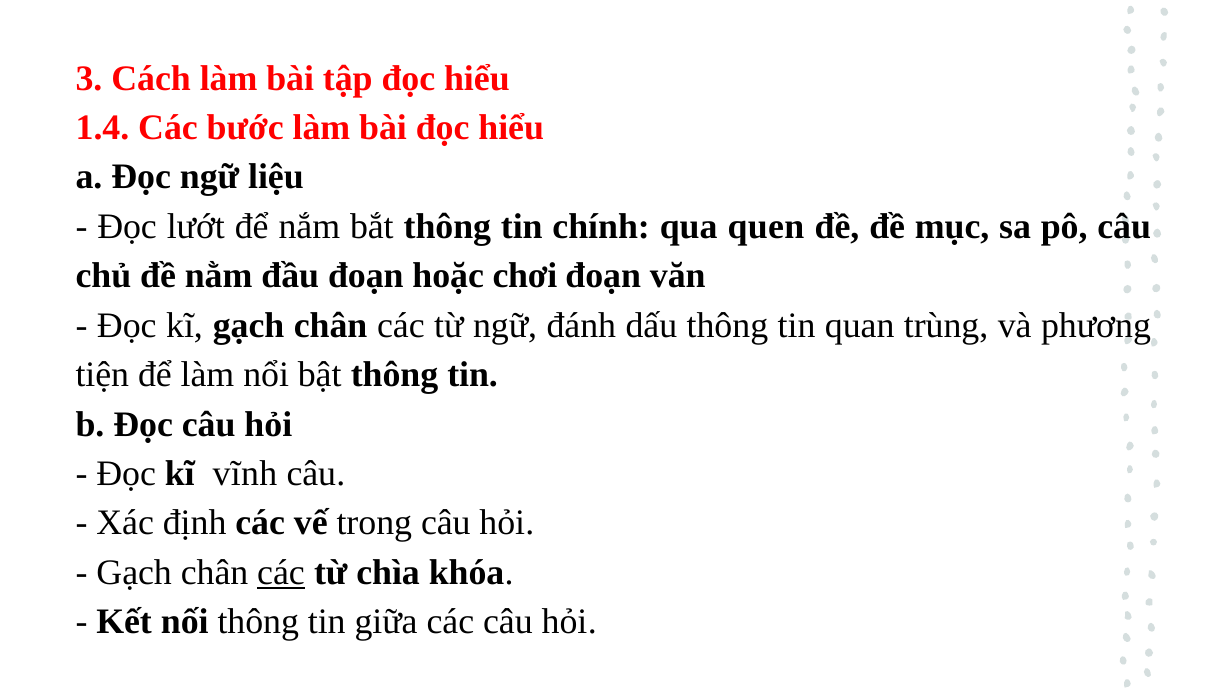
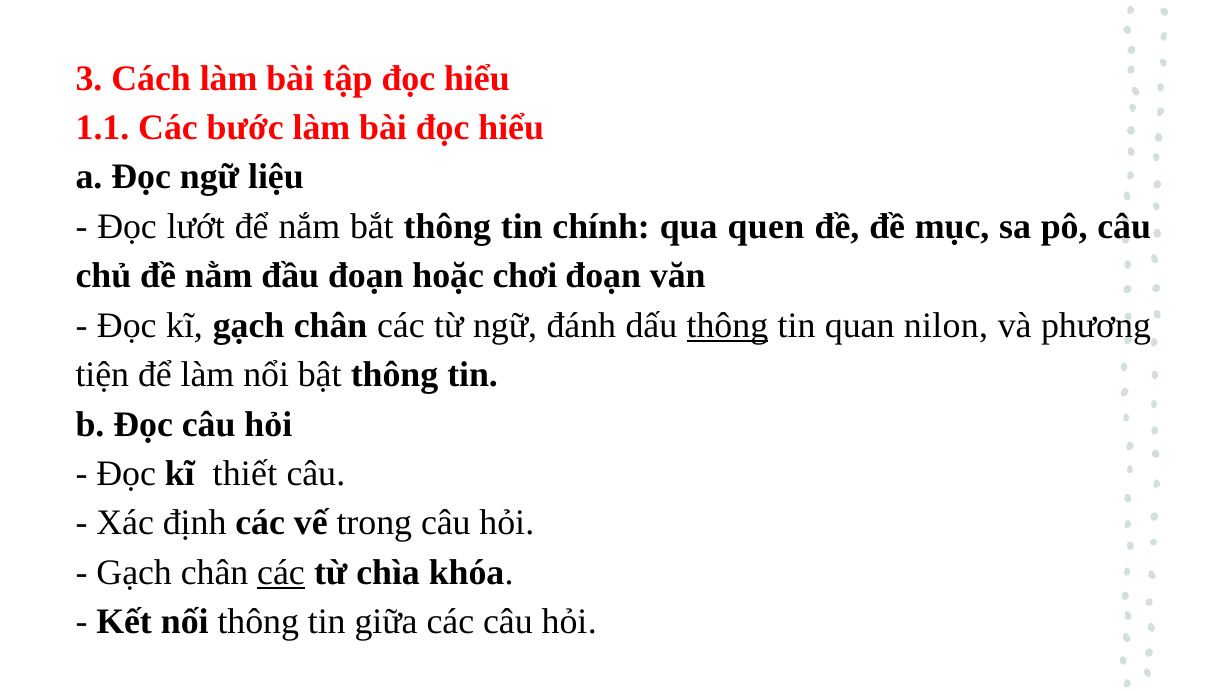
1.4: 1.4 -> 1.1
thông at (727, 326) underline: none -> present
trùng: trùng -> nilon
vĩnh: vĩnh -> thiết
